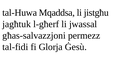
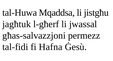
Glorja: Glorja -> Hafna
